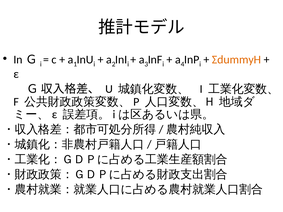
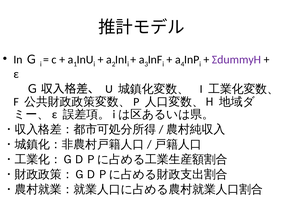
ΣdummyH colour: orange -> purple
